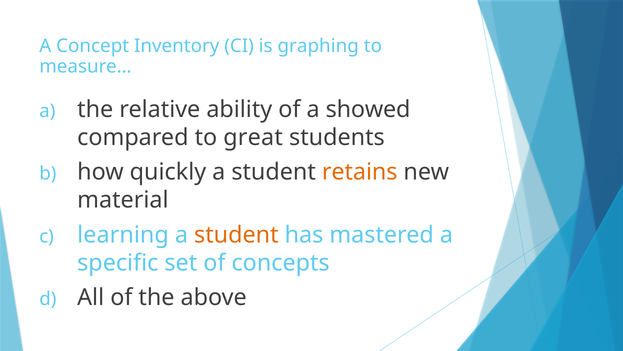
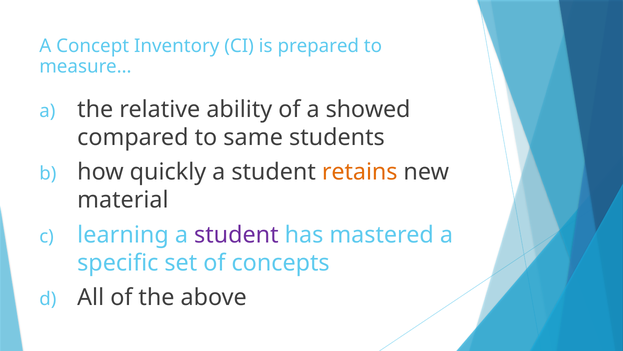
graphing: graphing -> prepared
great: great -> same
student at (236, 234) colour: orange -> purple
